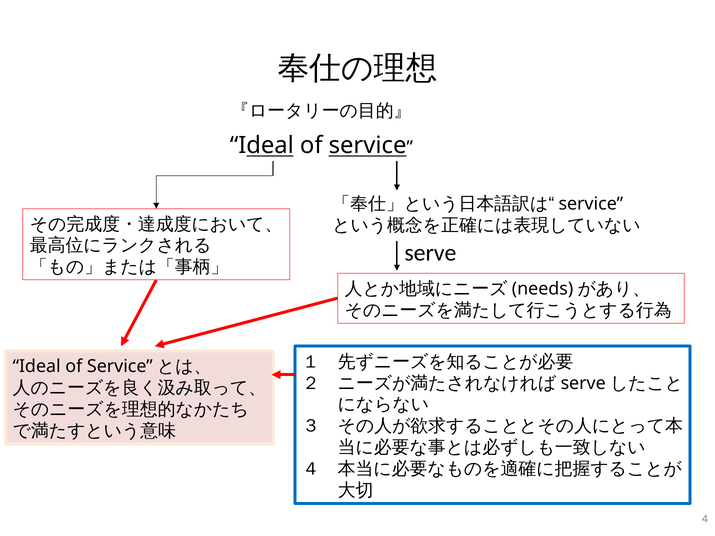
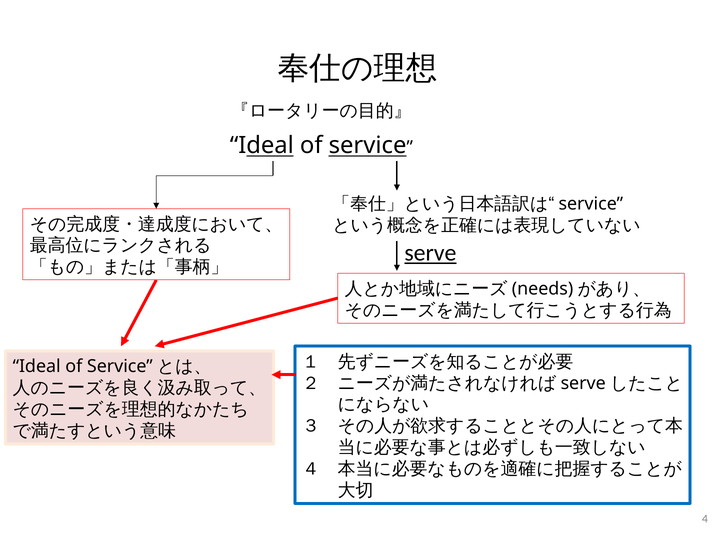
serve underline: none -> present
